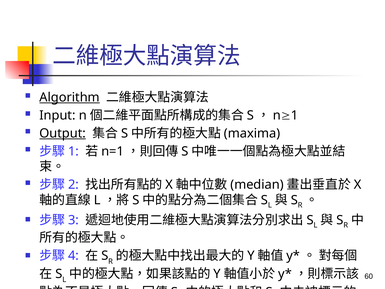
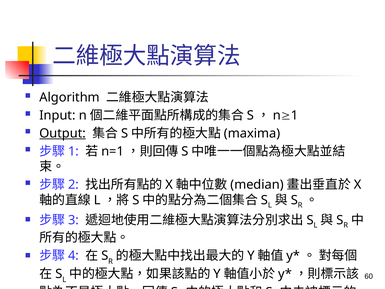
Algorithm underline: present -> none
